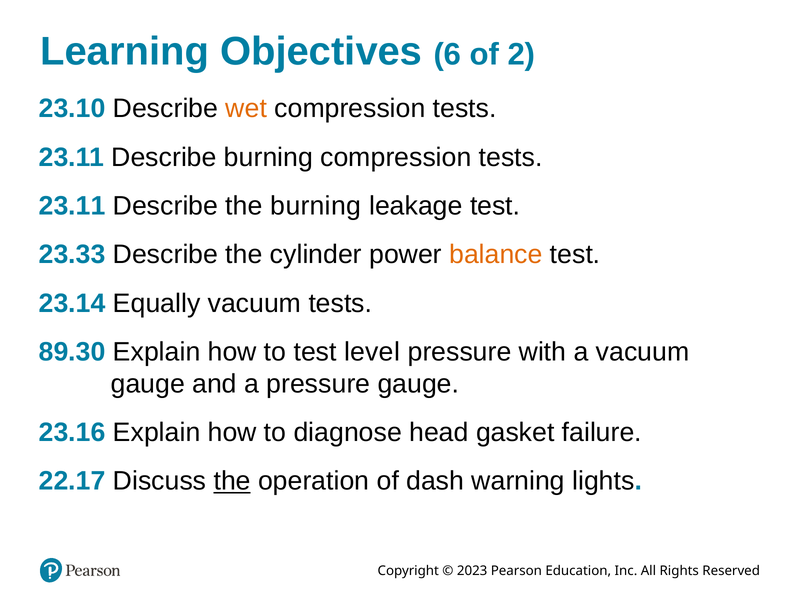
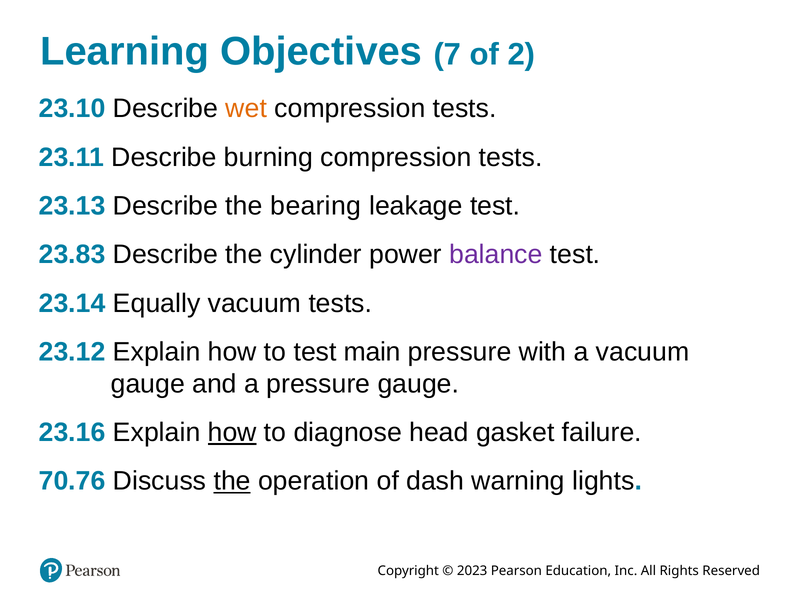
6: 6 -> 7
23.11 at (72, 206): 23.11 -> 23.13
the burning: burning -> bearing
23.33: 23.33 -> 23.83
balance colour: orange -> purple
89.30: 89.30 -> 23.12
level: level -> main
how at (232, 433) underline: none -> present
22.17: 22.17 -> 70.76
